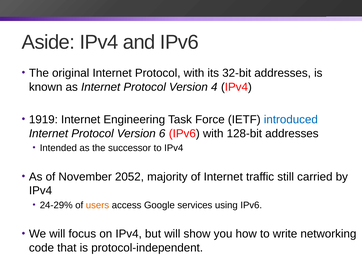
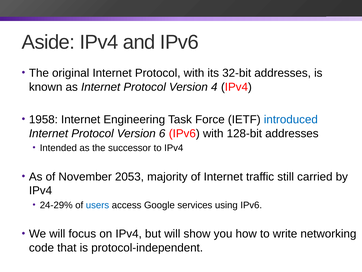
1919: 1919 -> 1958
2052: 2052 -> 2053
users colour: orange -> blue
